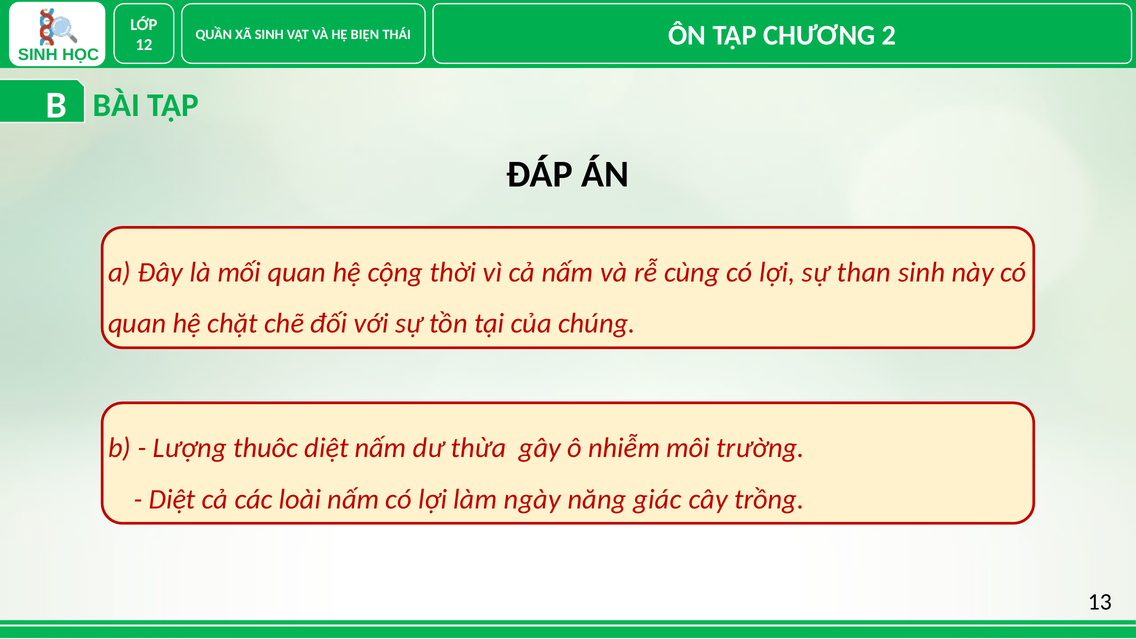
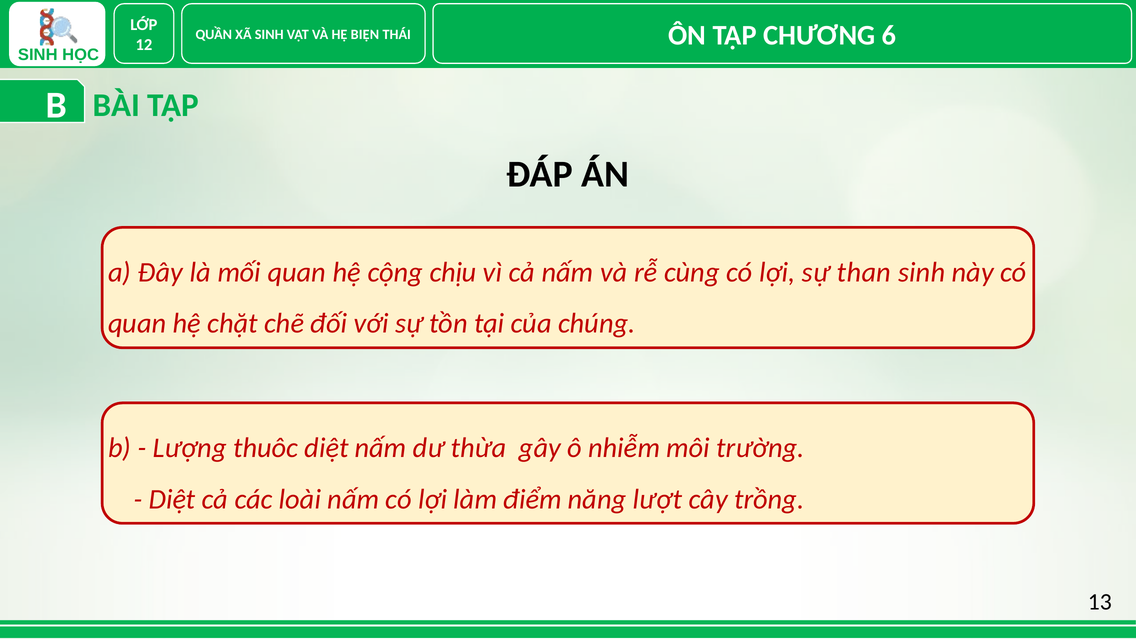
2: 2 -> 6
thời: thời -> chịu
ngày: ngày -> điểm
giác: giác -> lượt
